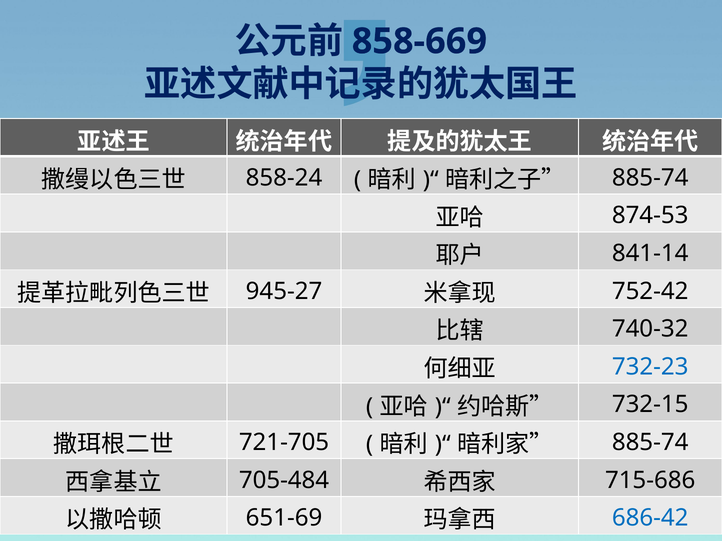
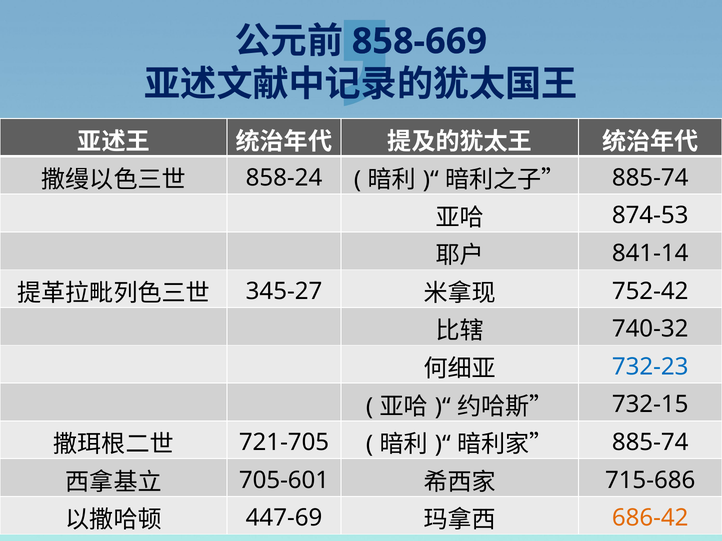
945-27: 945-27 -> 345-27
705-484: 705-484 -> 705-601
651-69: 651-69 -> 447-69
686-42 colour: blue -> orange
